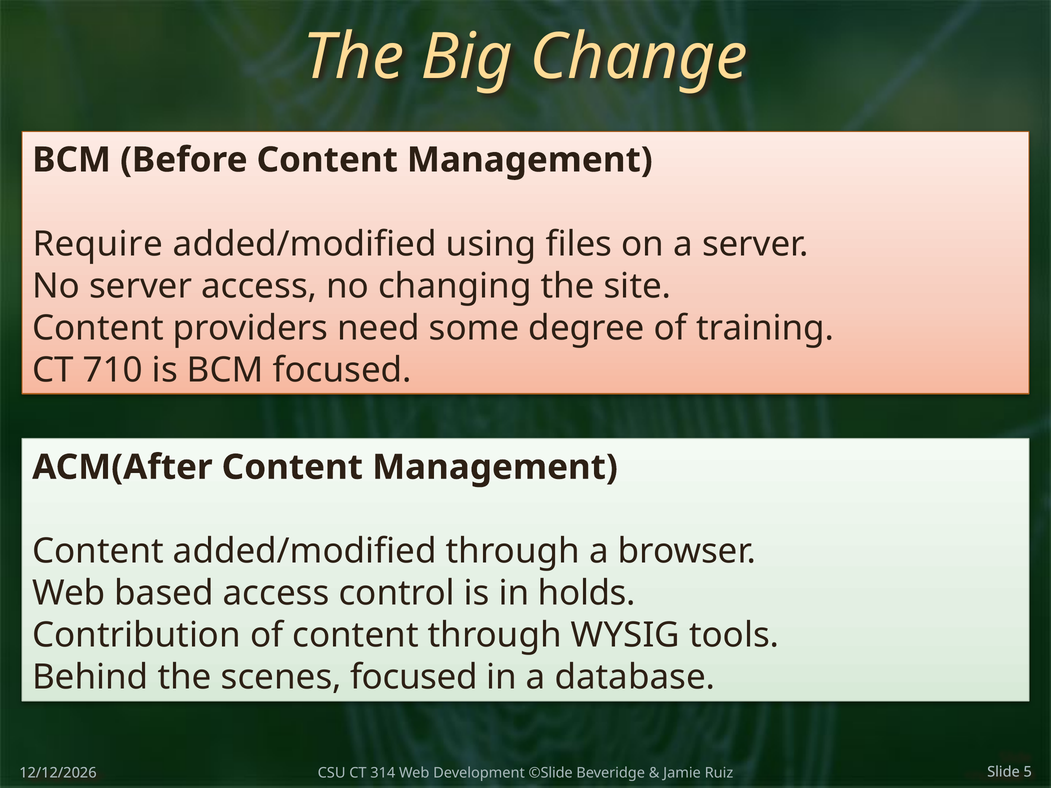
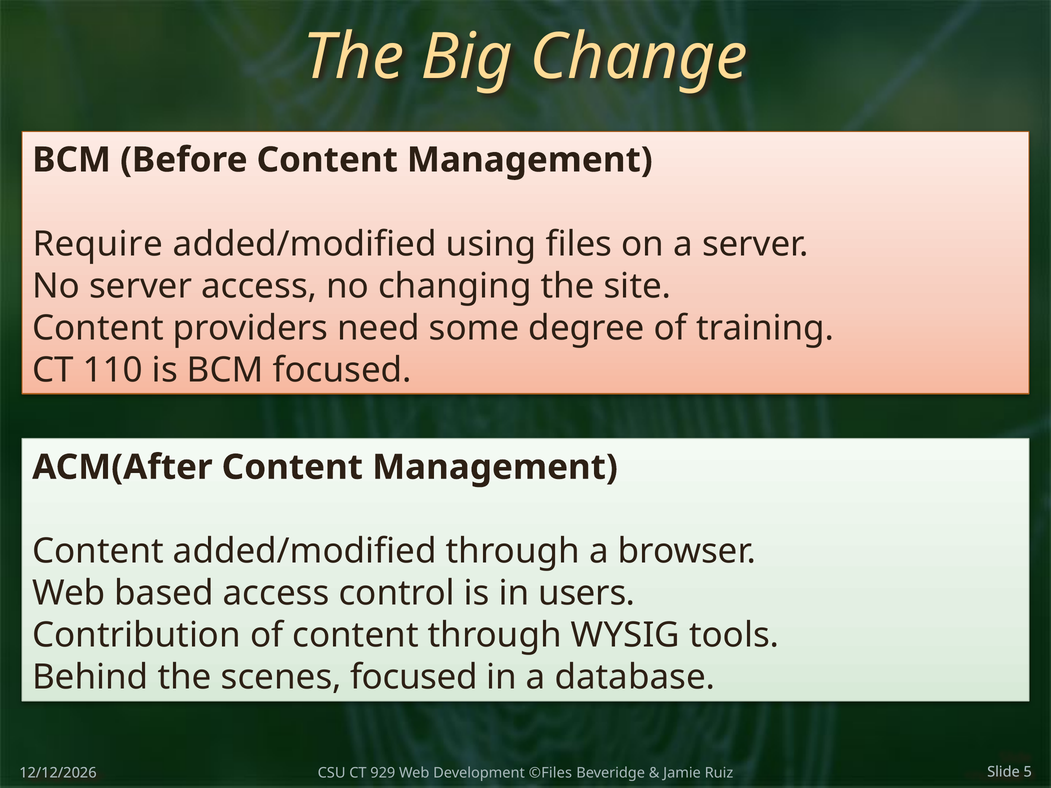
710: 710 -> 110
holds: holds -> users
314: 314 -> 929
©Slide: ©Slide -> ©Files
